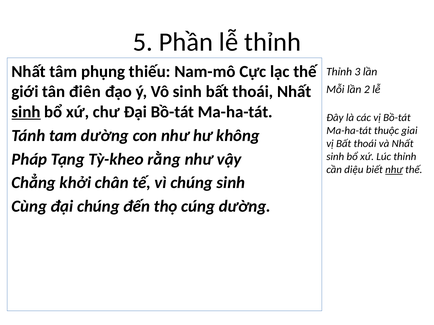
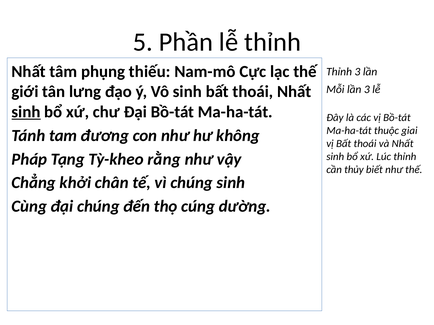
lần 2: 2 -> 3
điên: điên -> lưng
tam dường: dường -> đương
diệu: diệu -> thủy
như at (394, 170) underline: present -> none
